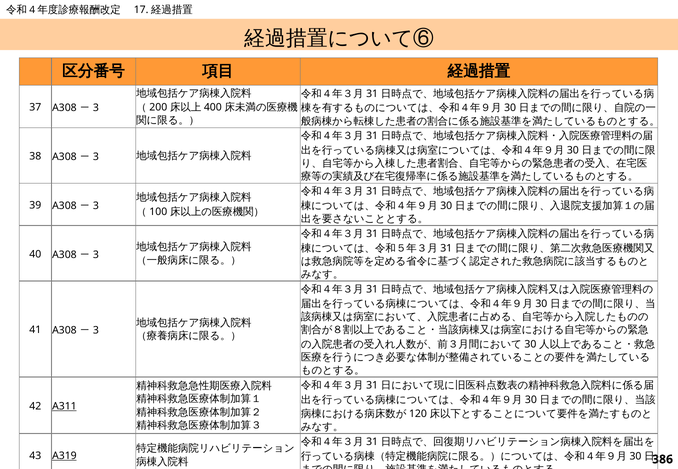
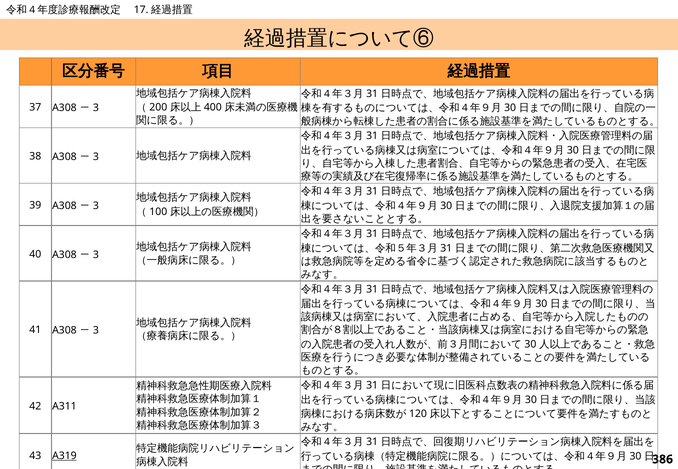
A311 underline: present -> none
